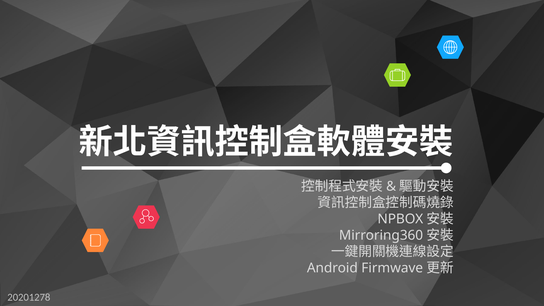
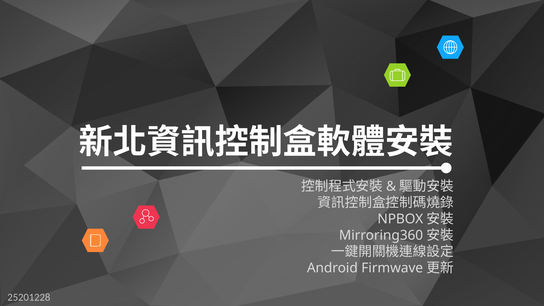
20201278: 20201278 -> 25201228
